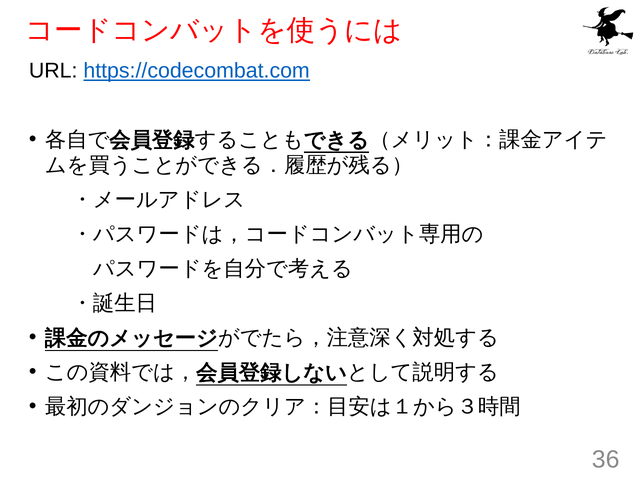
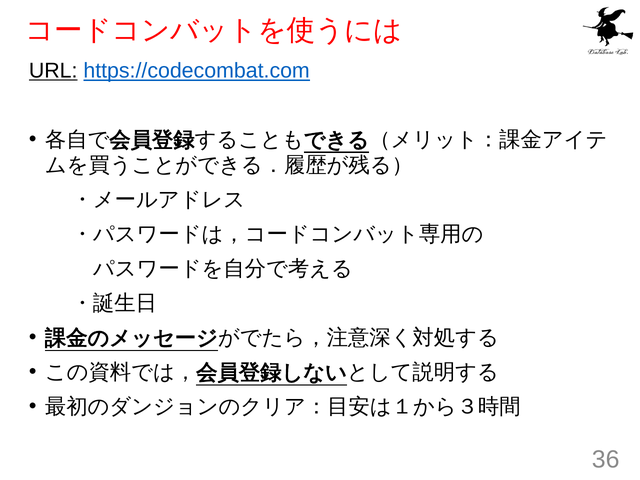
URL underline: none -> present
